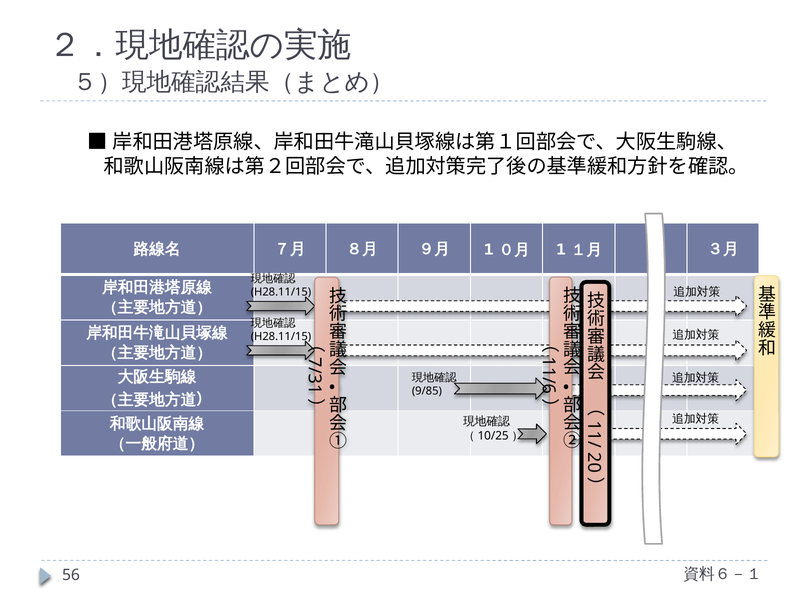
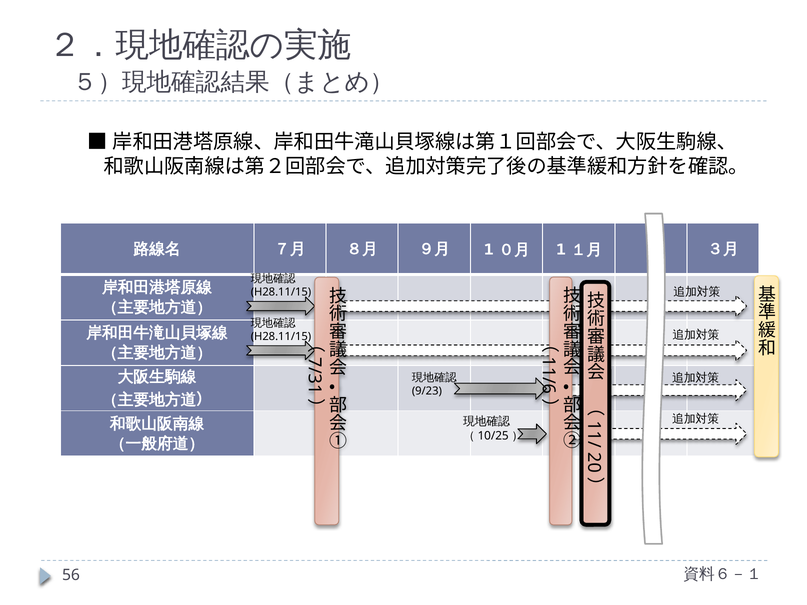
9/85: 9/85 -> 9/23
